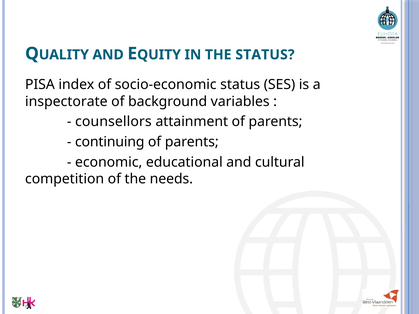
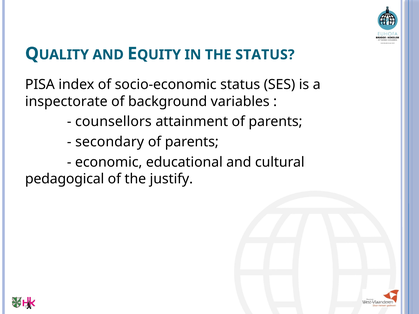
continuing: continuing -> secondary
competition: competition -> pedagogical
needs: needs -> justify
